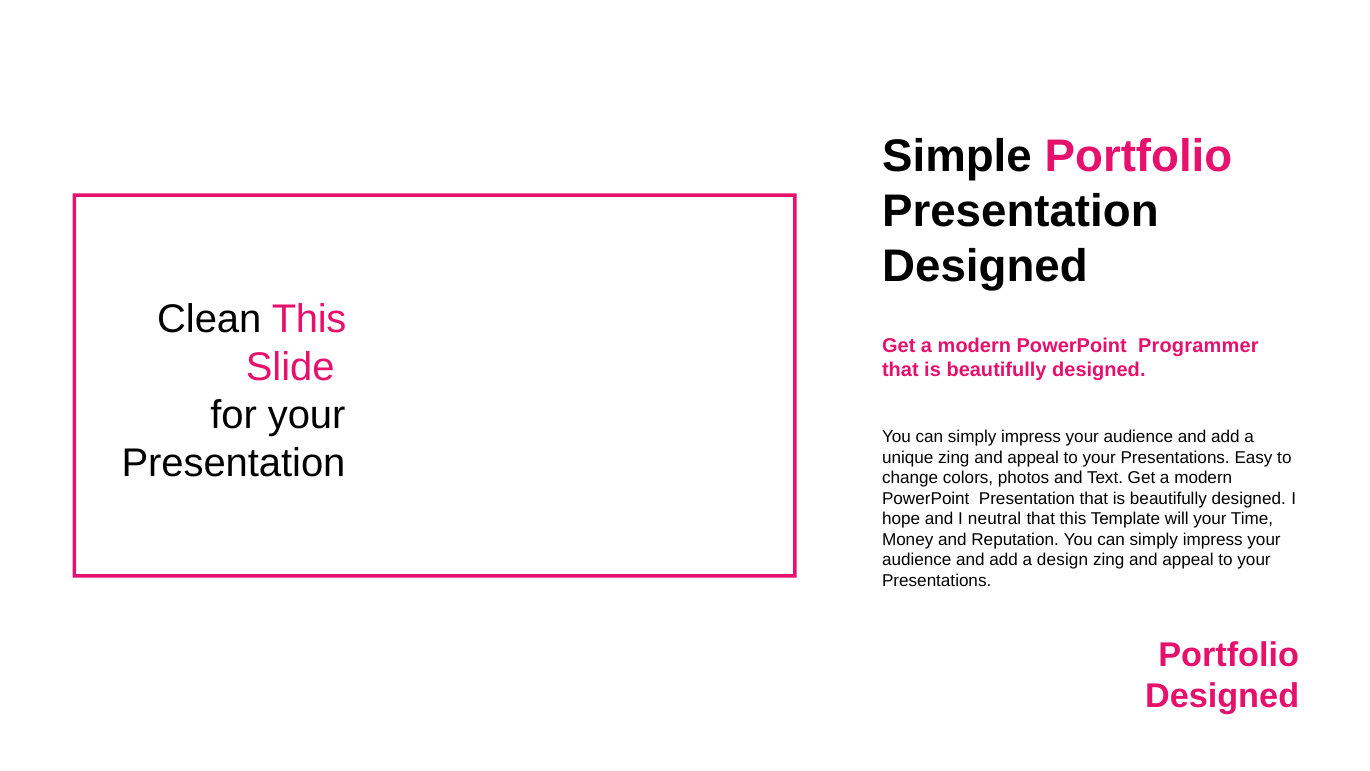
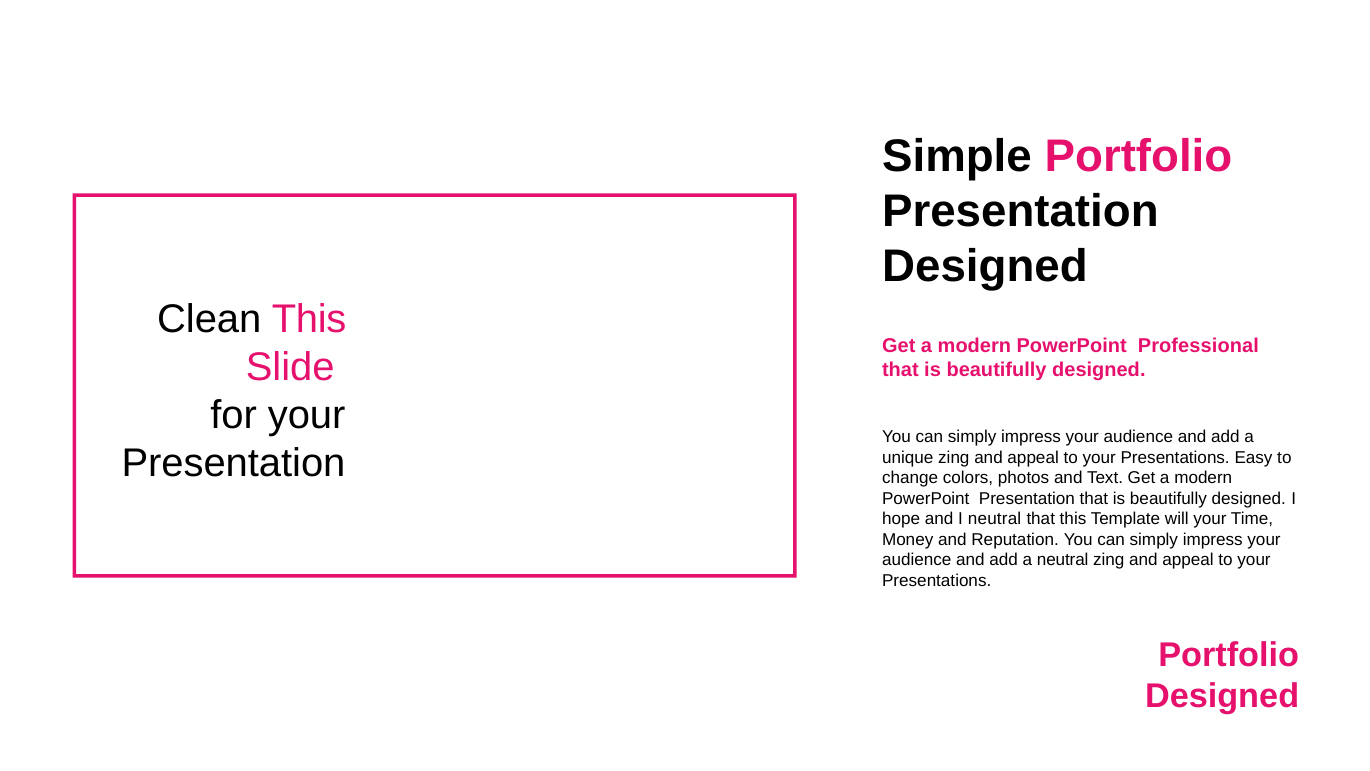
Programmer: Programmer -> Professional
a design: design -> neutral
